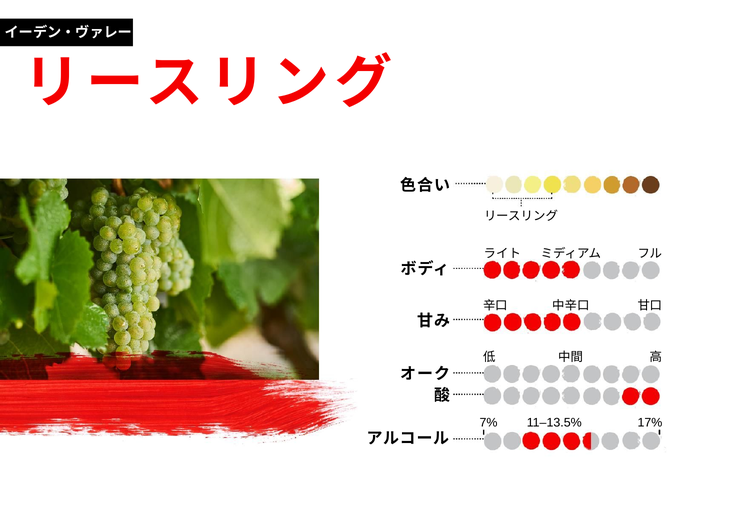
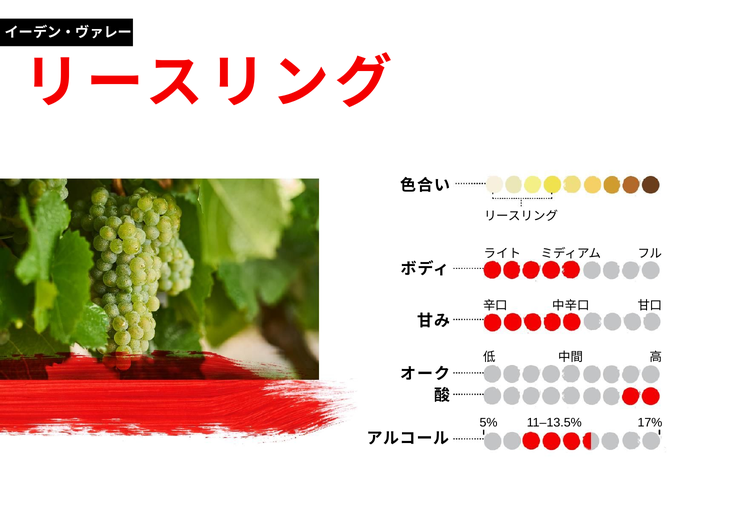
7%: 7% -> 5%
